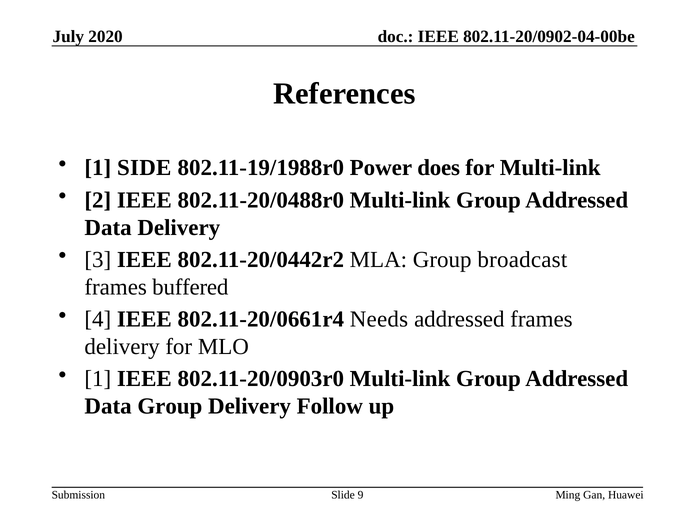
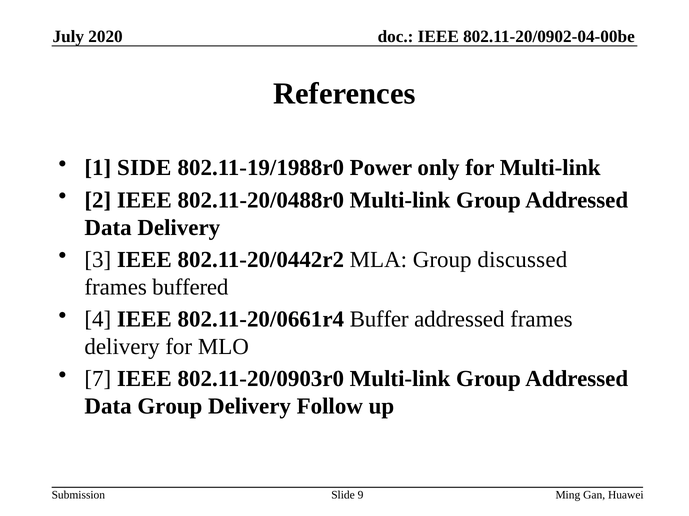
does: does -> only
broadcast: broadcast -> discussed
Needs: Needs -> Buffer
1 at (98, 379): 1 -> 7
